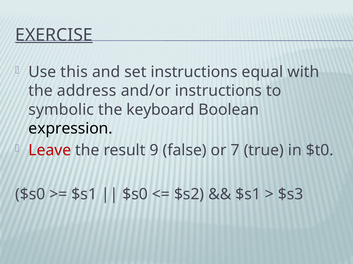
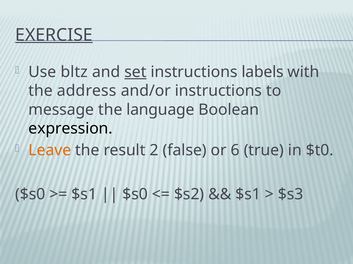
this: this -> bltz
set underline: none -> present
equal: equal -> labels
symbolic: symbolic -> message
keyboard: keyboard -> language
Leave colour: red -> orange
9: 9 -> 2
7: 7 -> 6
